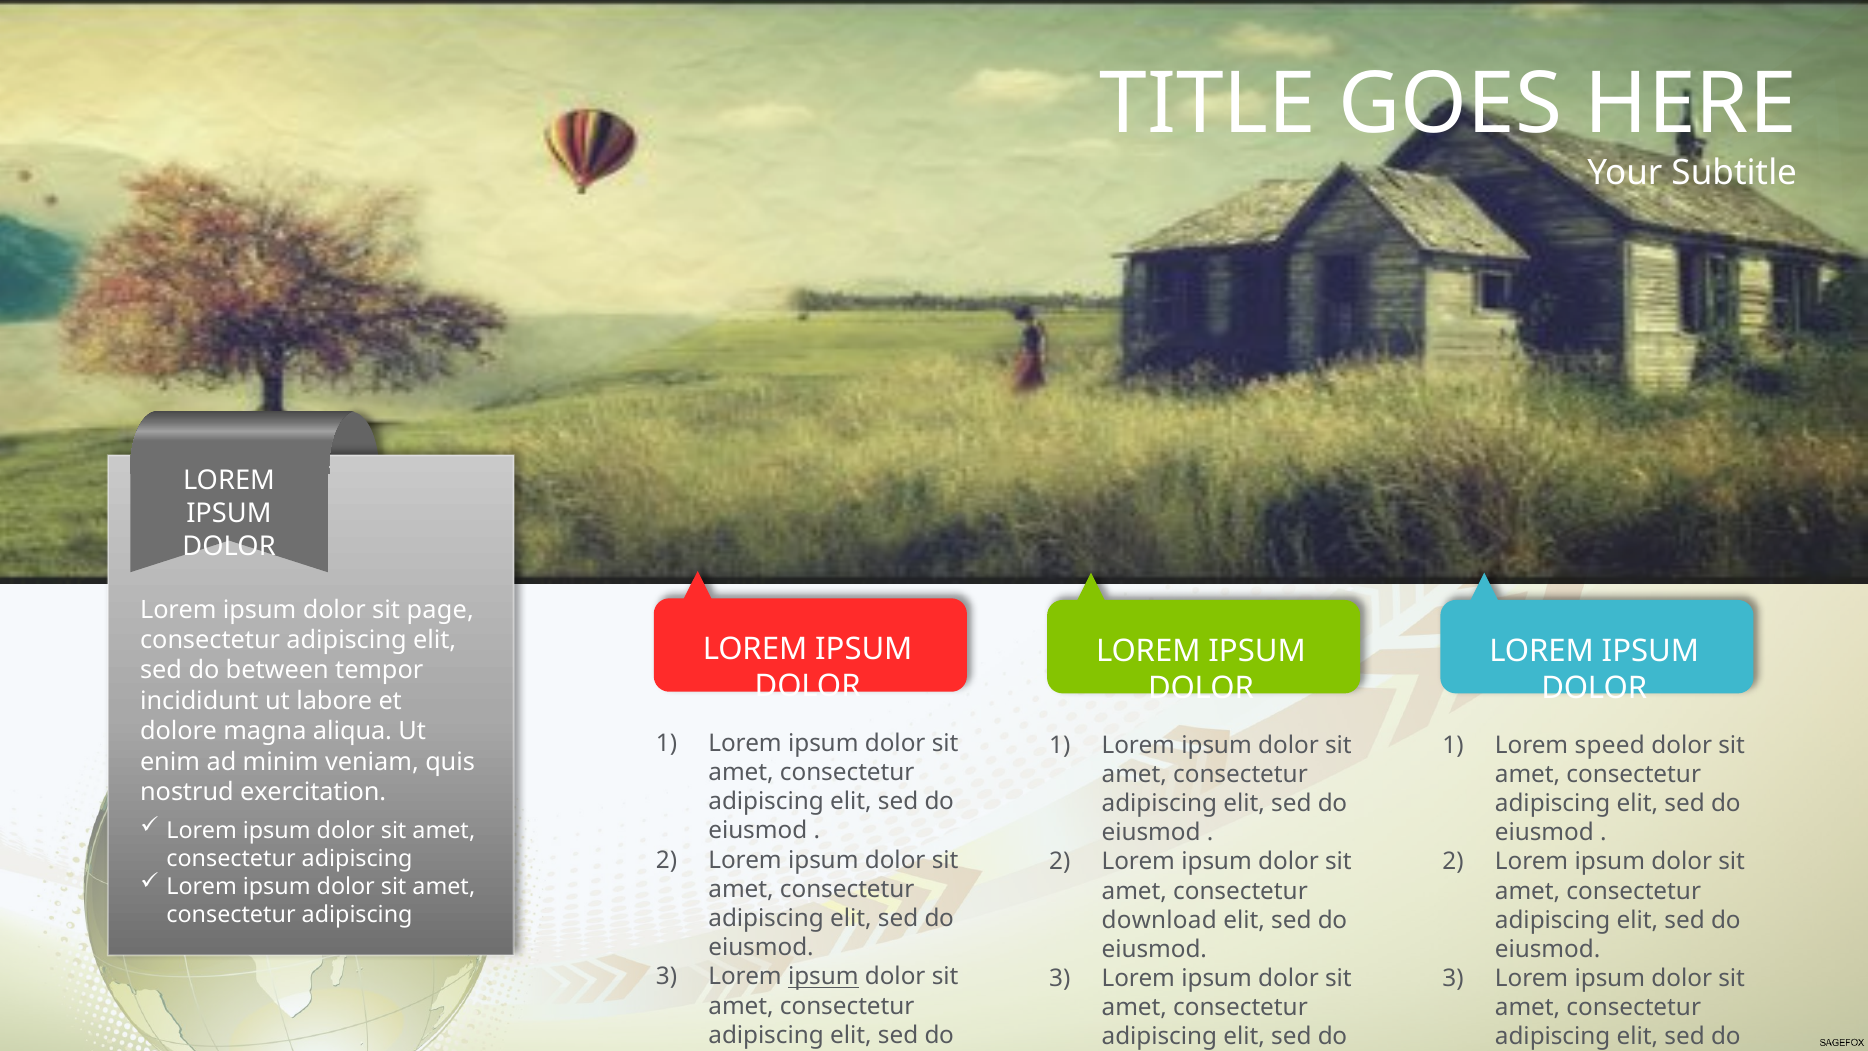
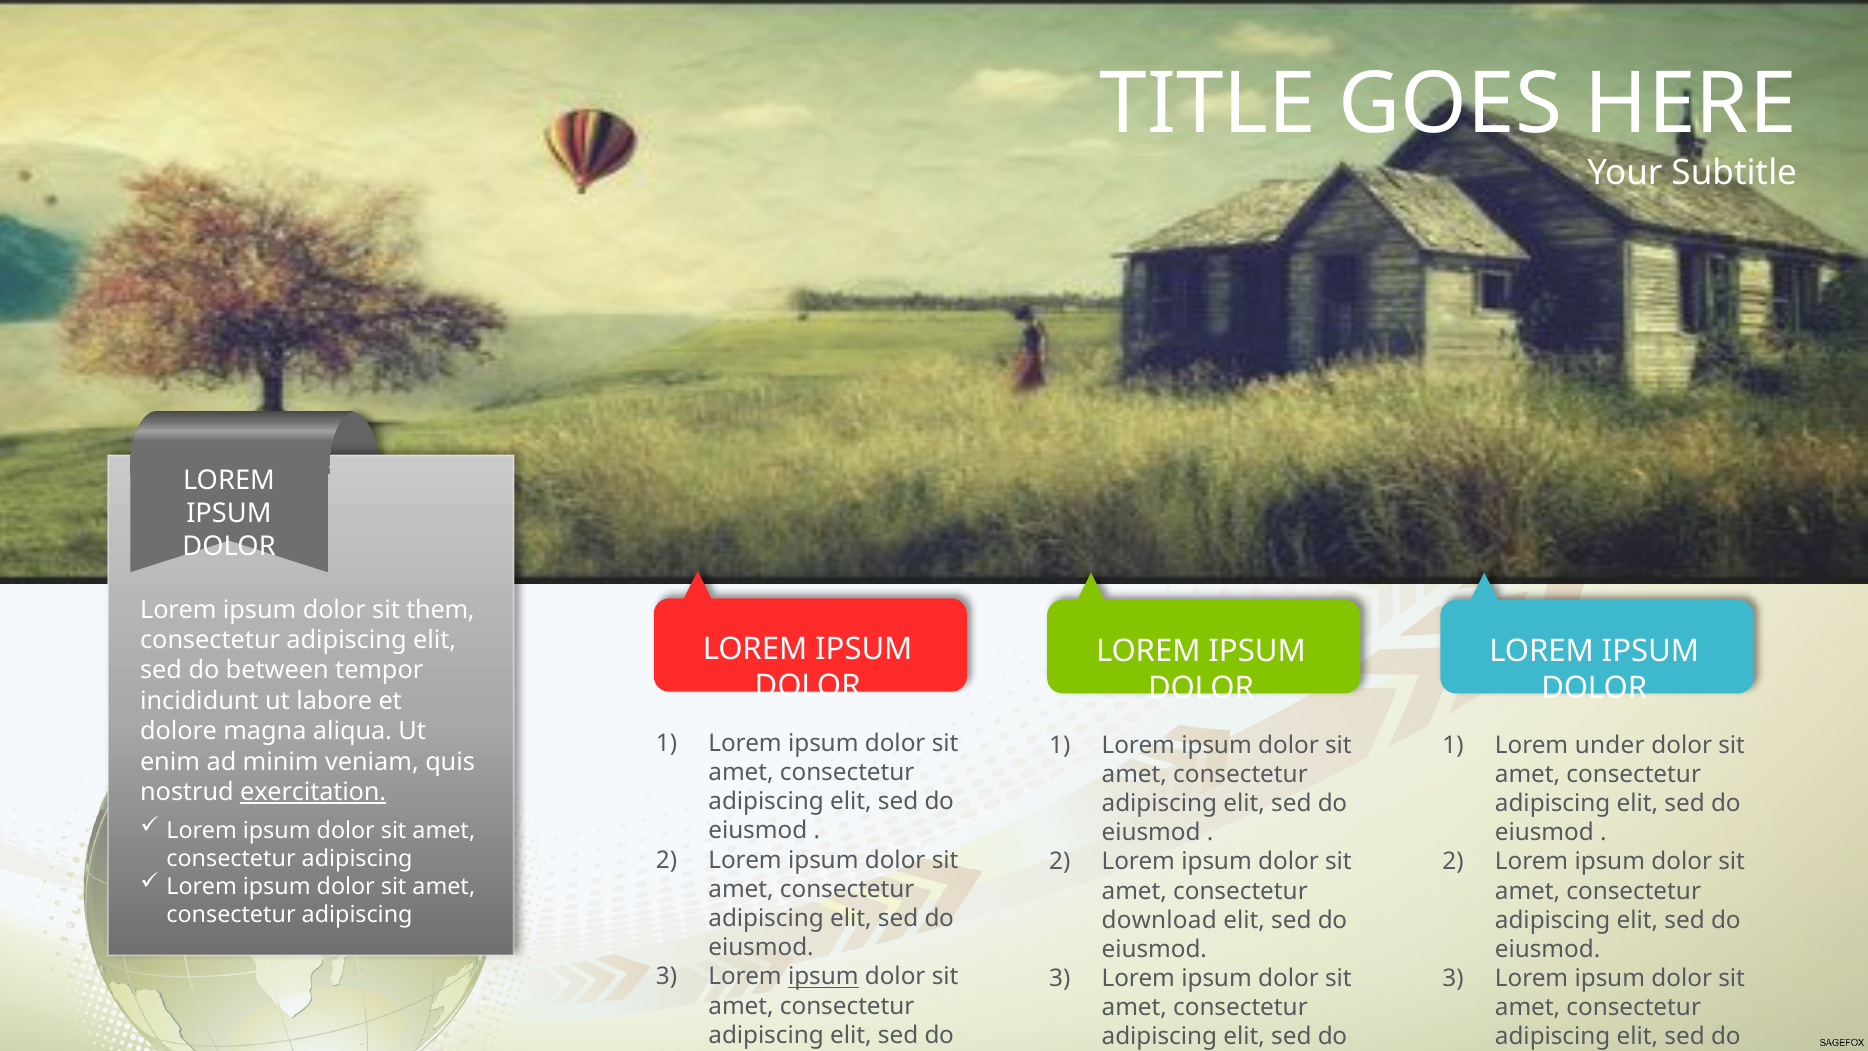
page: page -> them
speed: speed -> under
exercitation underline: none -> present
